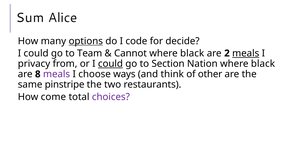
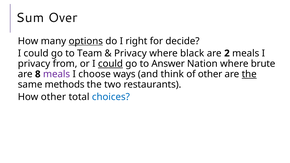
Alice: Alice -> Over
code: code -> right
Cannot at (130, 53): Cannot -> Privacy
meals at (246, 53) underline: present -> none
Section: Section -> Answer
Nation where black: black -> brute
the at (249, 74) underline: none -> present
pinstripe: pinstripe -> methods
How come: come -> other
choices colour: purple -> blue
